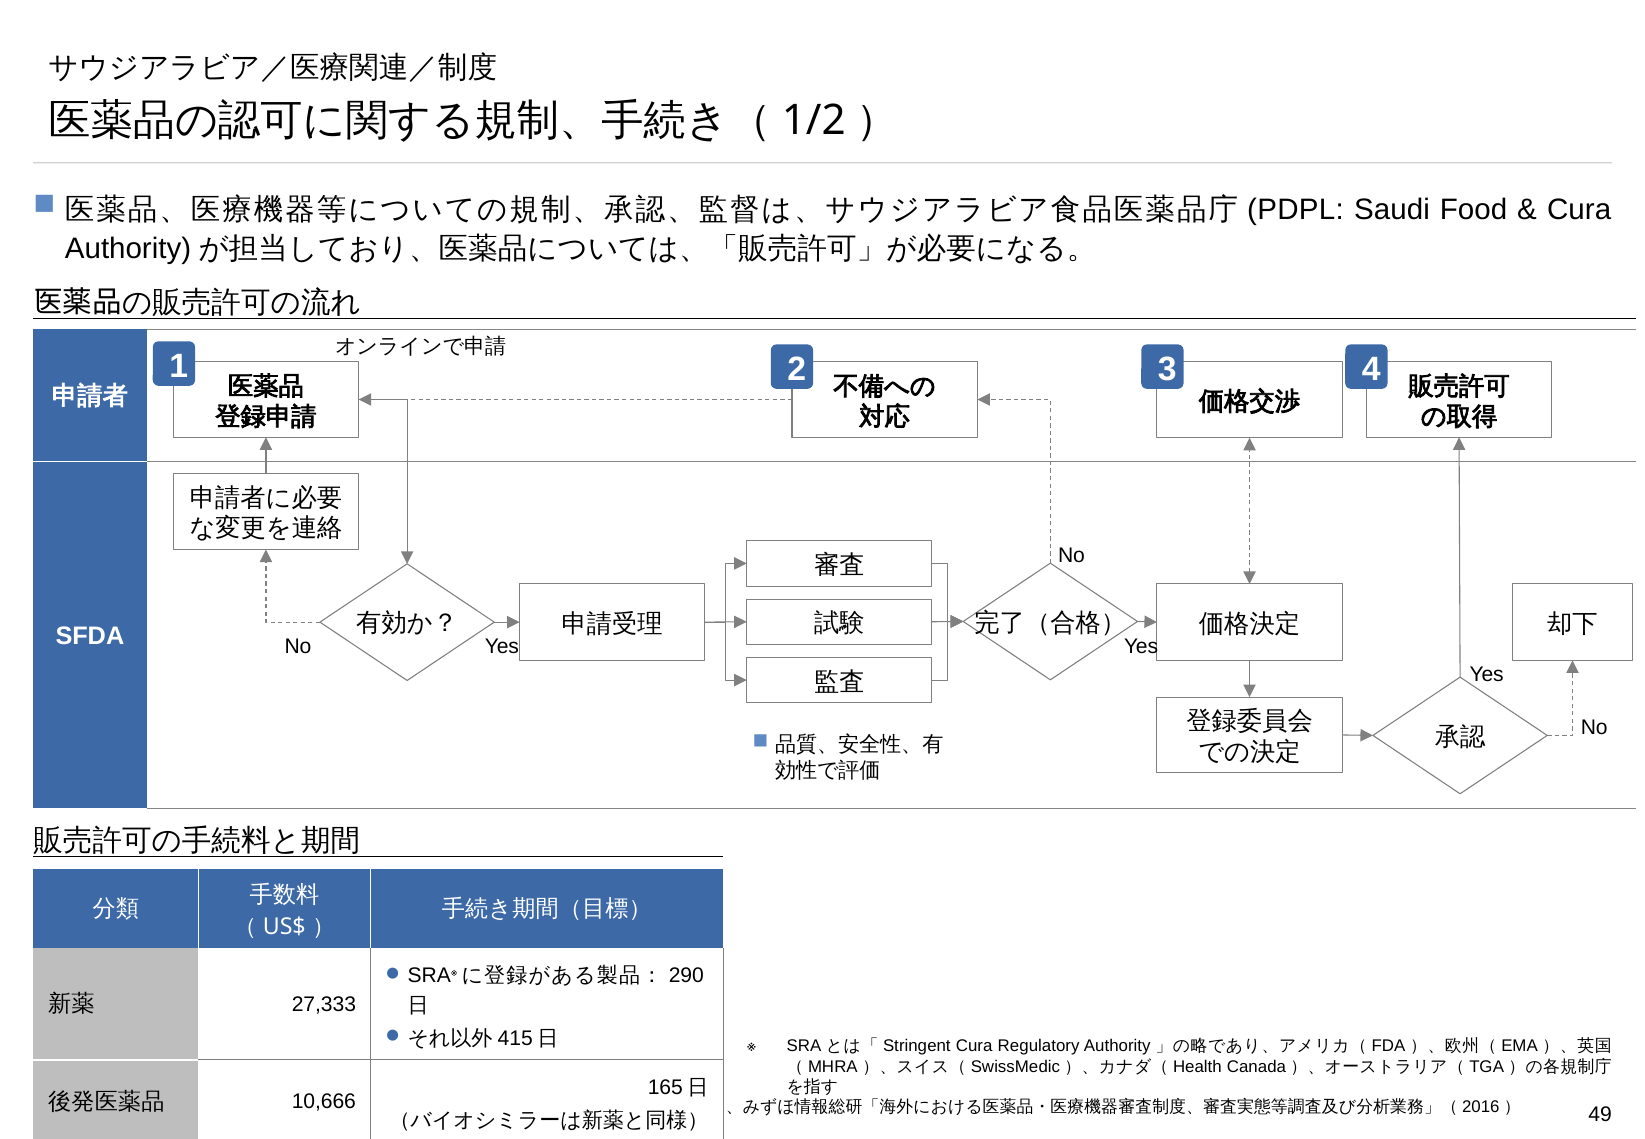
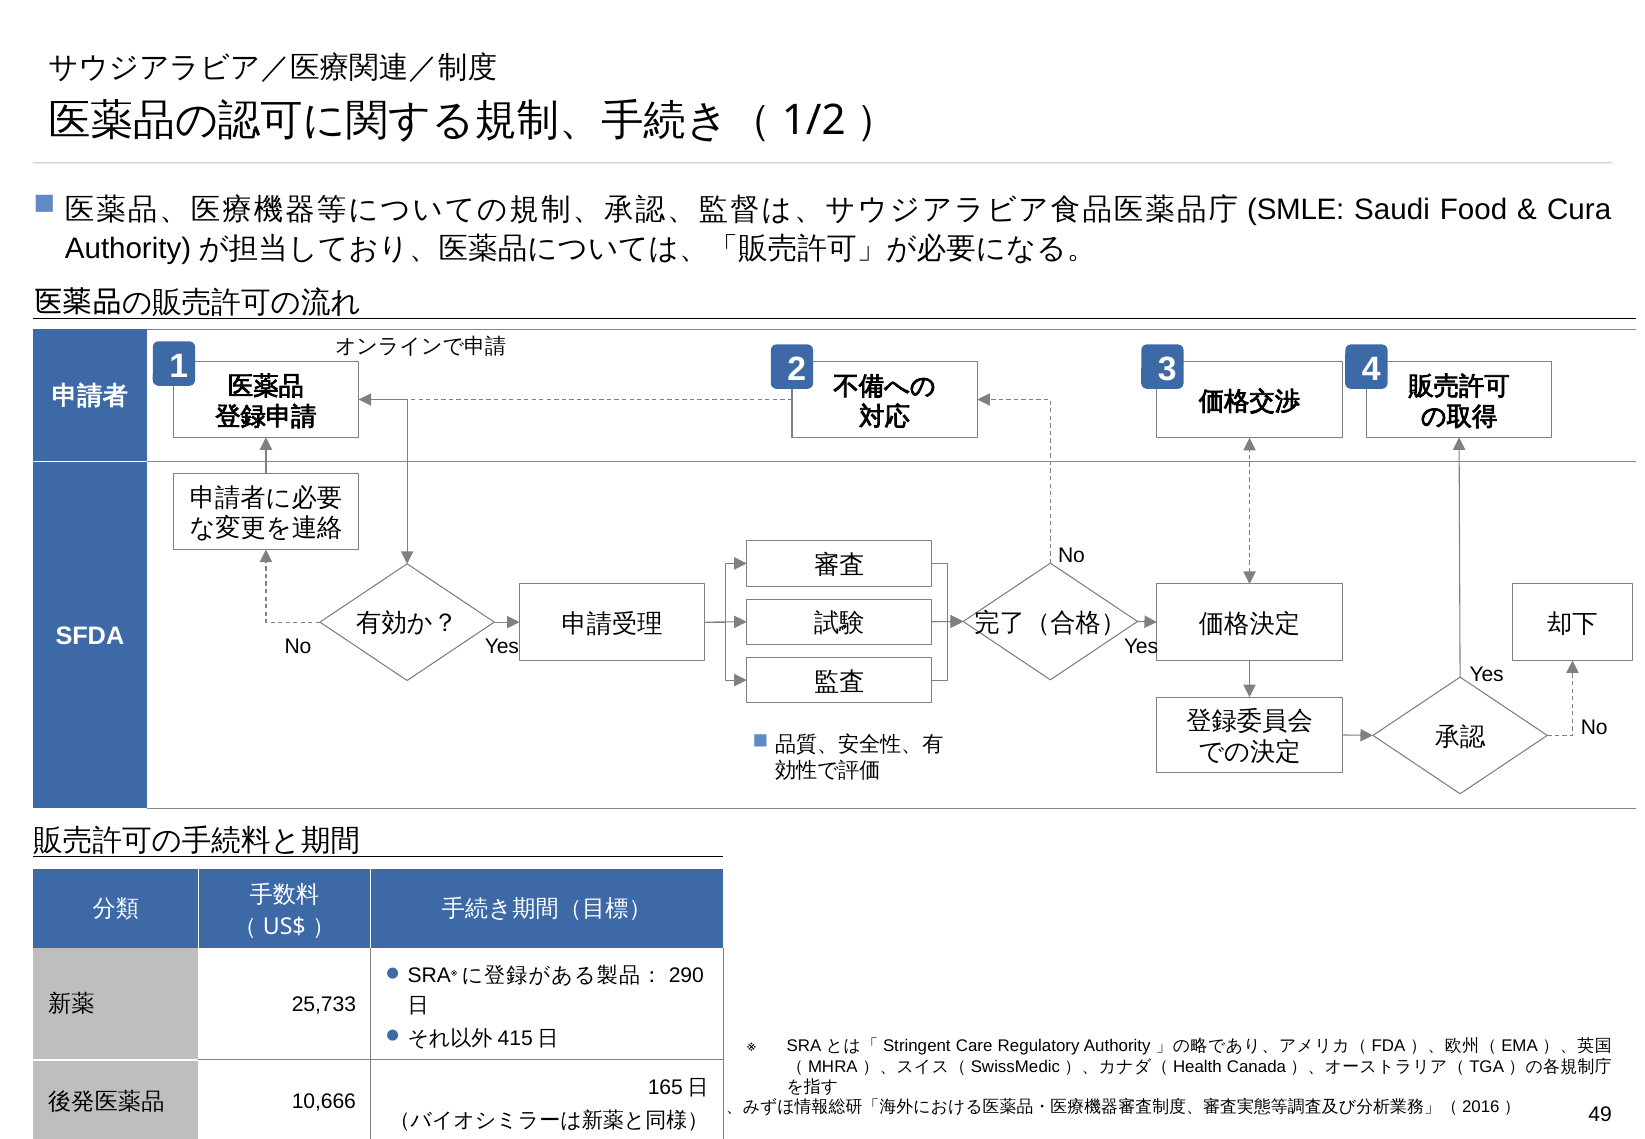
PDPL: PDPL -> SMLE
27,333: 27,333 -> 25,733
Cura at (974, 1046): Cura -> Care
